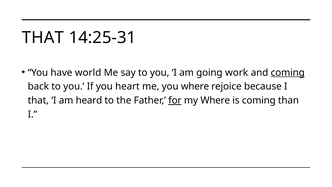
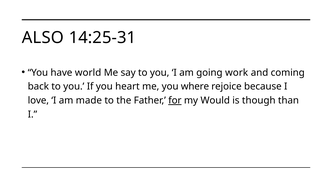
THAT at (43, 37): THAT -> ALSO
coming at (288, 72) underline: present -> none
that at (38, 100): that -> love
heard: heard -> made
my Where: Where -> Would
is coming: coming -> though
